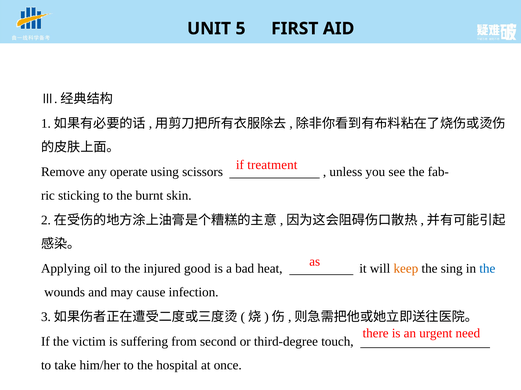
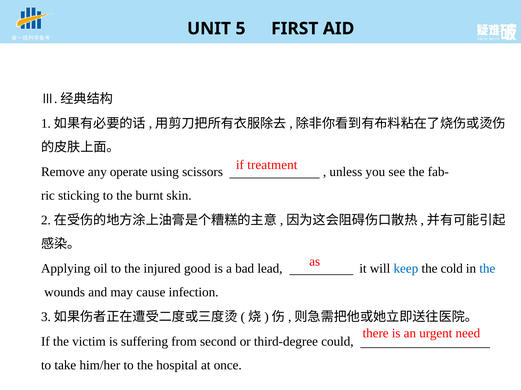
heat: heat -> lead
keep colour: orange -> blue
sing: sing -> cold
touch: touch -> could
